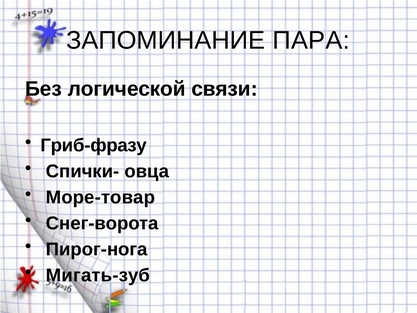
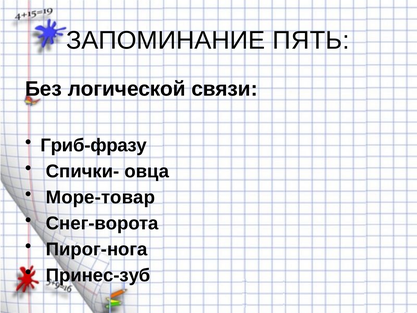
ПАРА: ПАРА -> ПЯТЬ
Мигать-зуб: Мигать-зуб -> Принес-зуб
